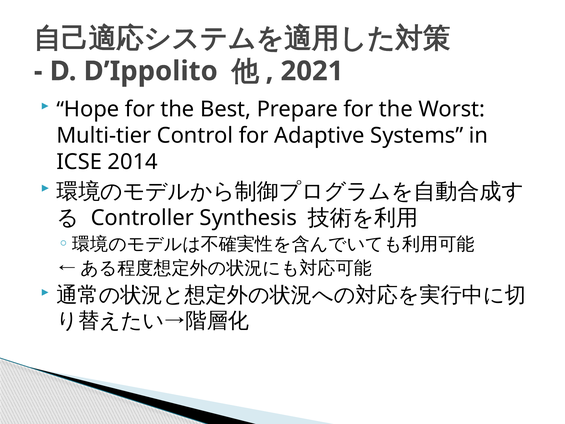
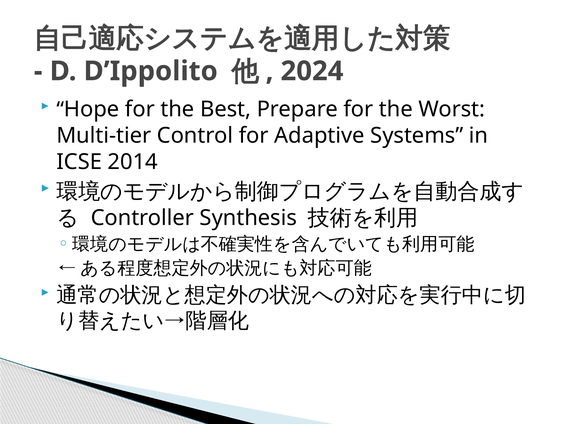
2021: 2021 -> 2024
